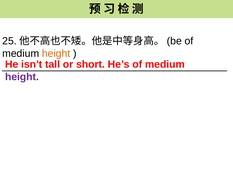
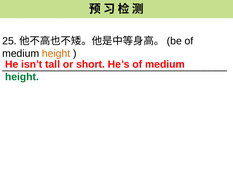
height at (22, 77) colour: purple -> green
